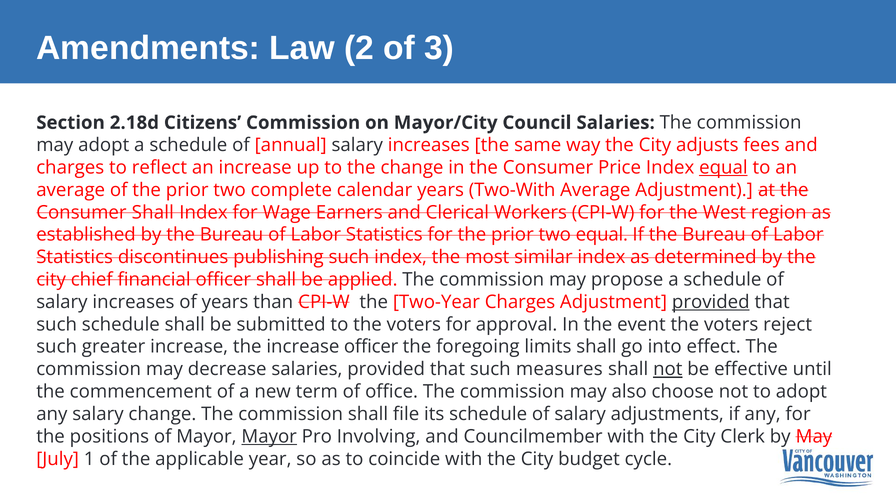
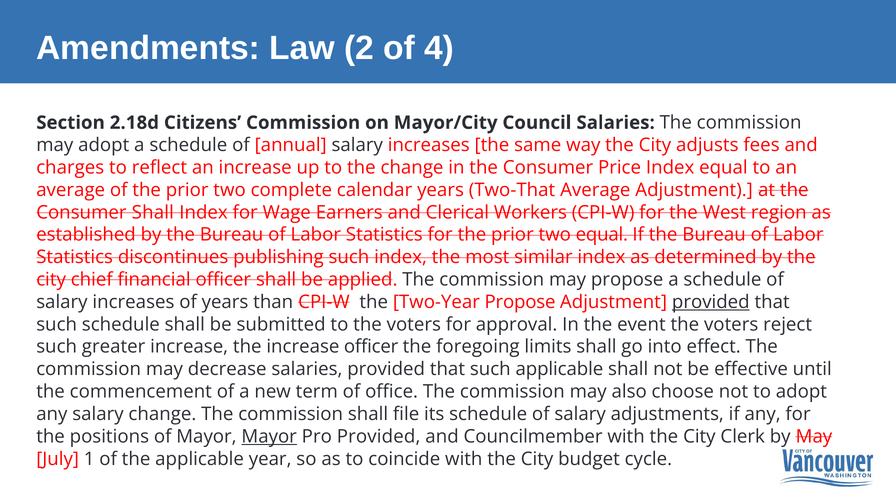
3: 3 -> 4
equal at (723, 168) underline: present -> none
Two-With: Two-With -> Two-That
Two-Year Charges: Charges -> Propose
such measures: measures -> applicable
not at (668, 369) underline: present -> none
Pro Involving: Involving -> Provided
